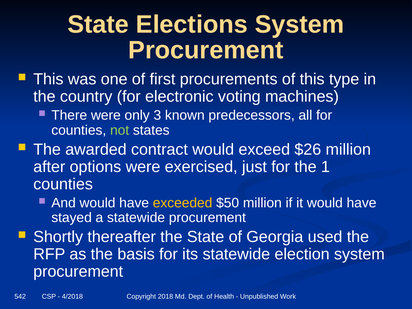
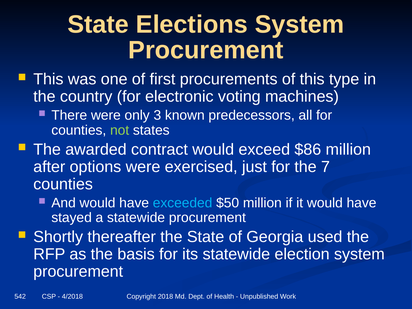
$26: $26 -> $86
1: 1 -> 7
exceeded colour: yellow -> light blue
